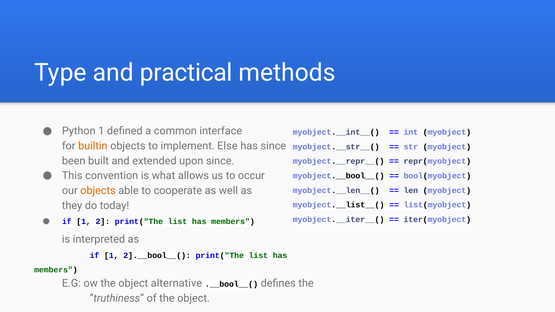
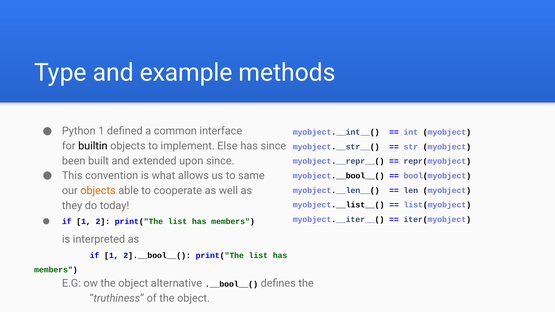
practical: practical -> example
builtin colour: orange -> black
occur: occur -> same
